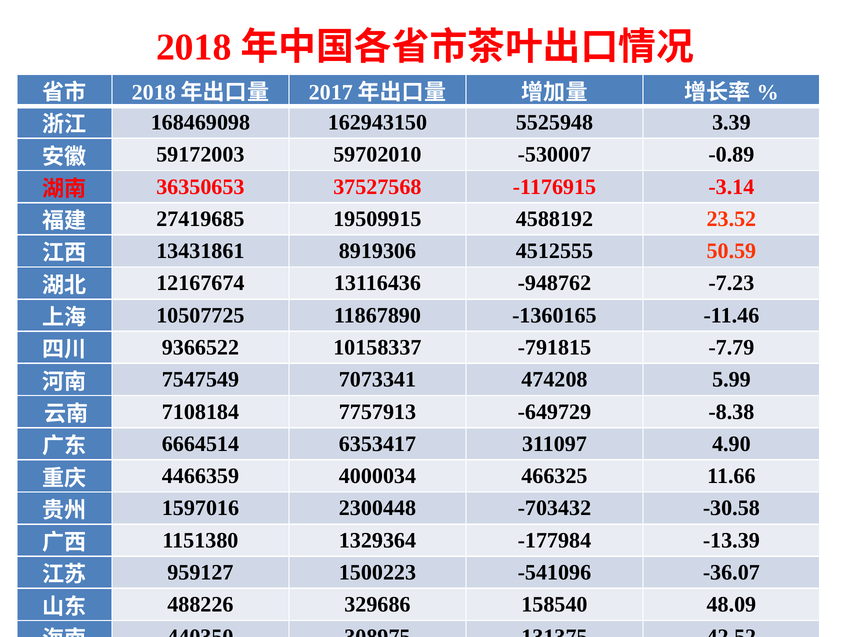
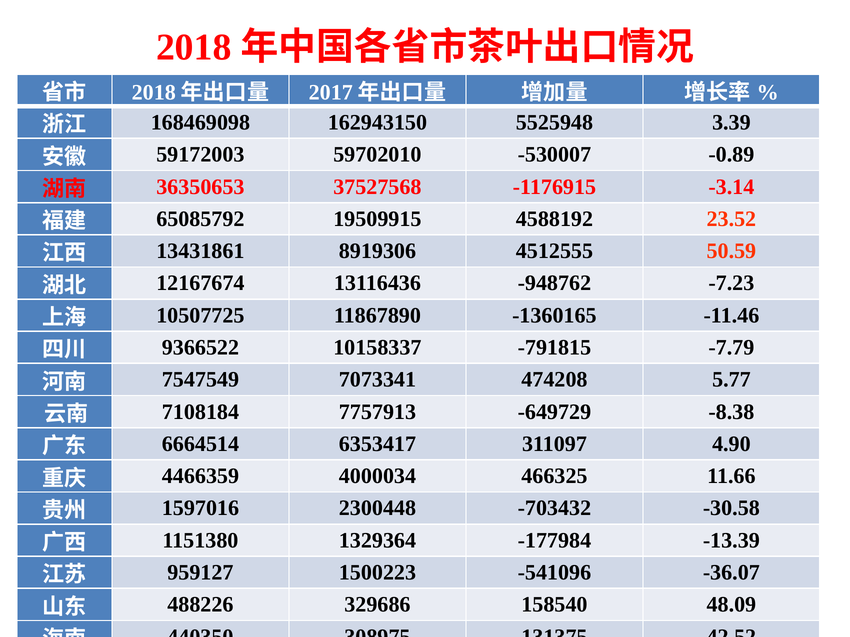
27419685: 27419685 -> 65085792
5.99: 5.99 -> 5.77
